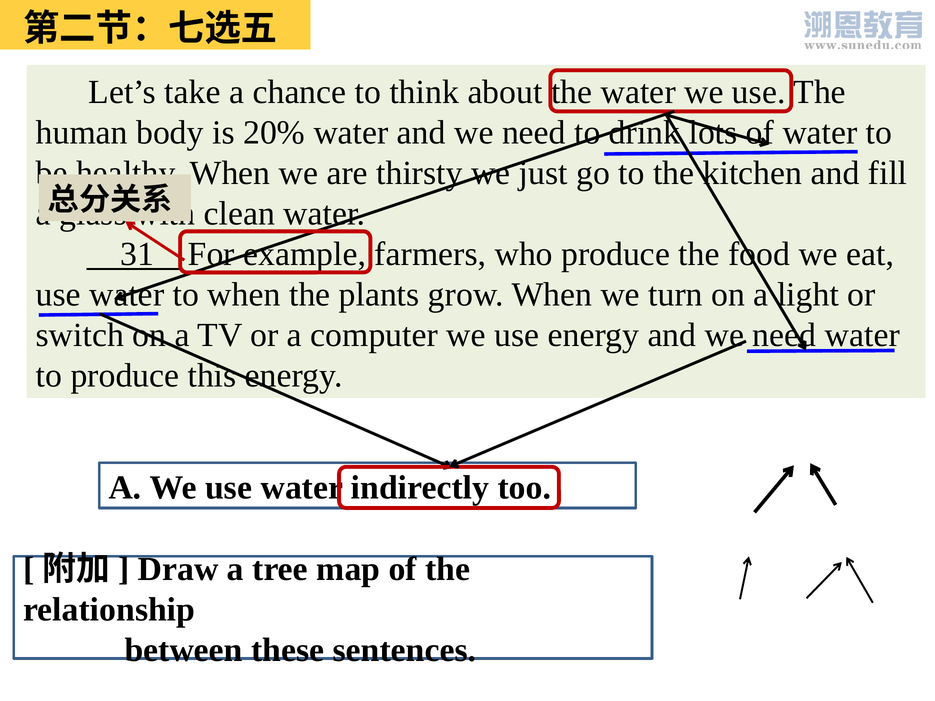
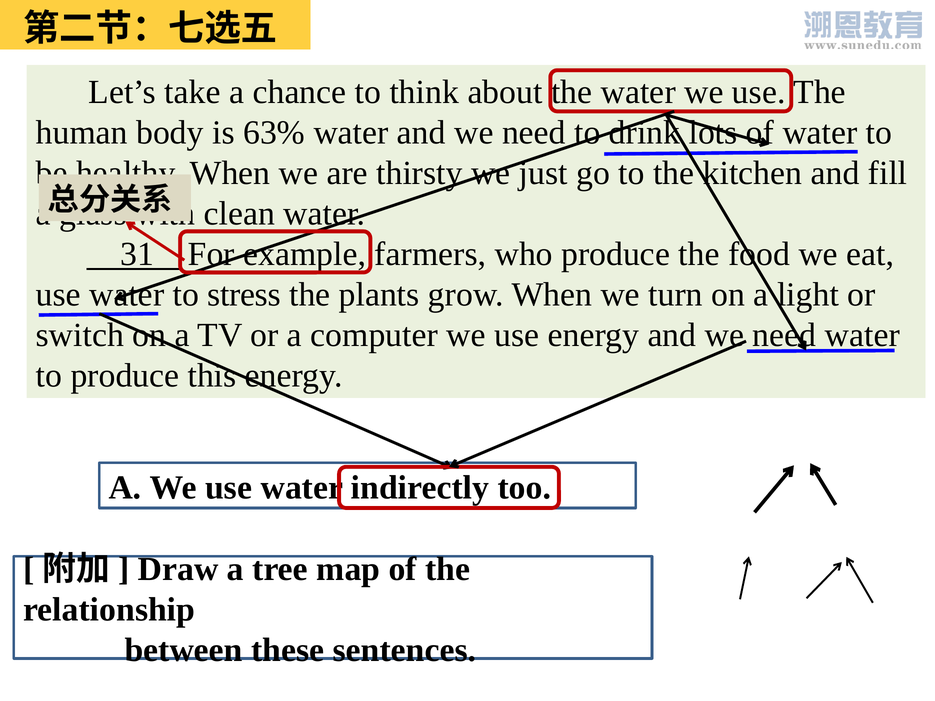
20%: 20% -> 63%
to when: when -> stress
